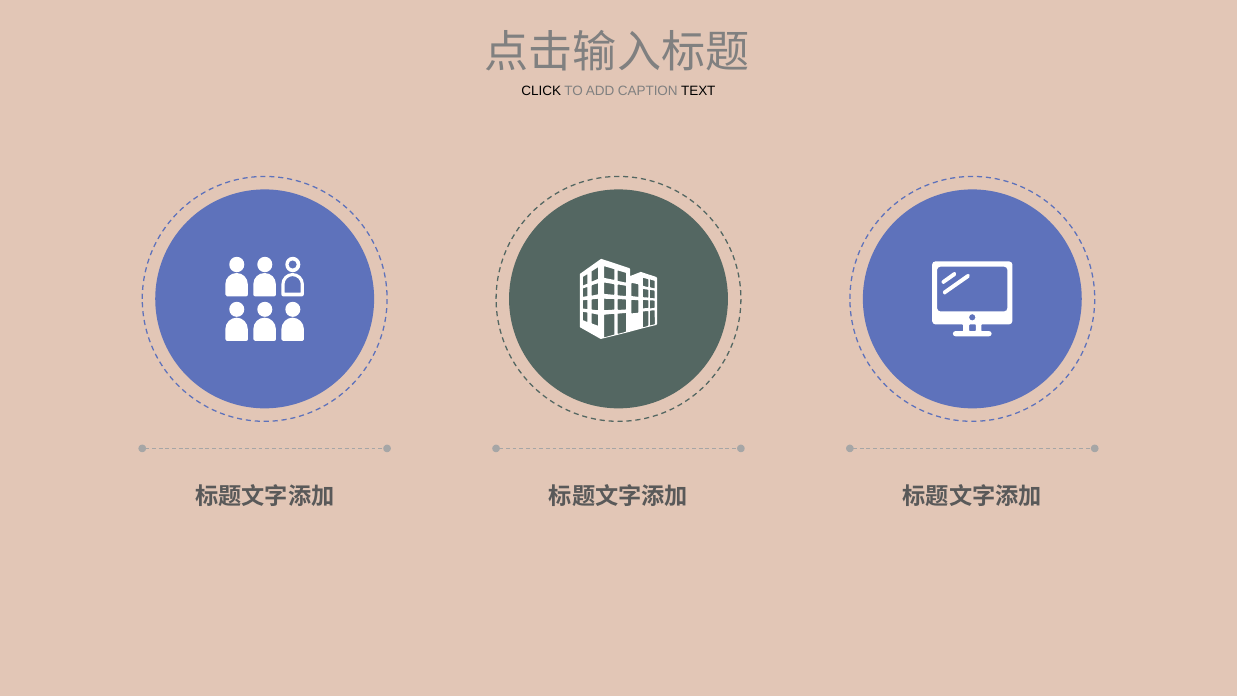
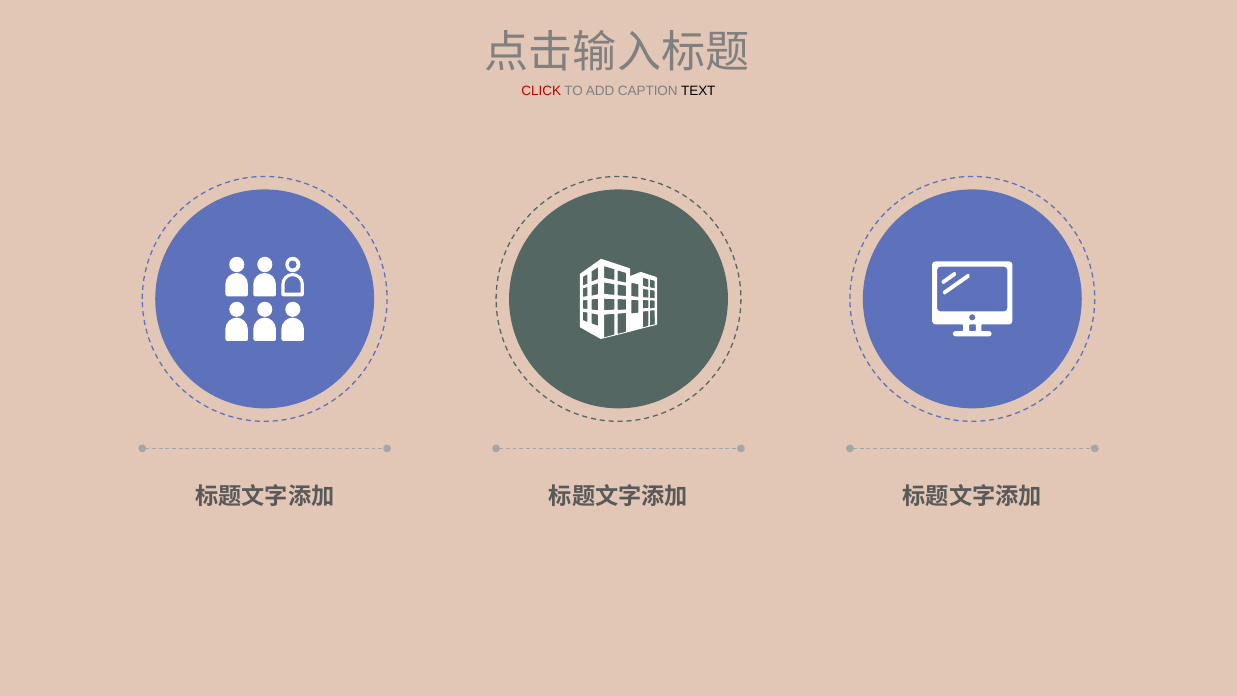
CLICK colour: black -> red
